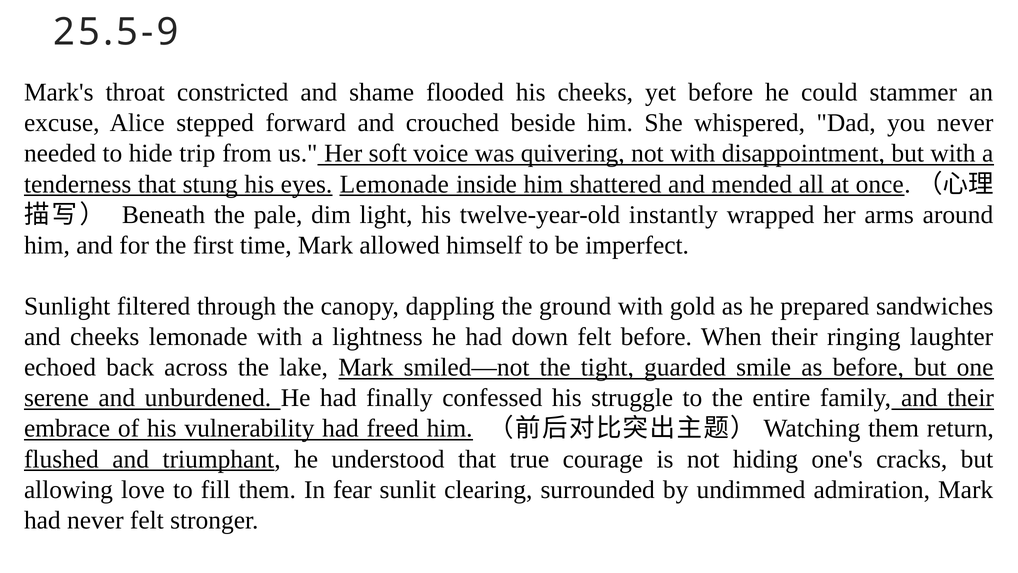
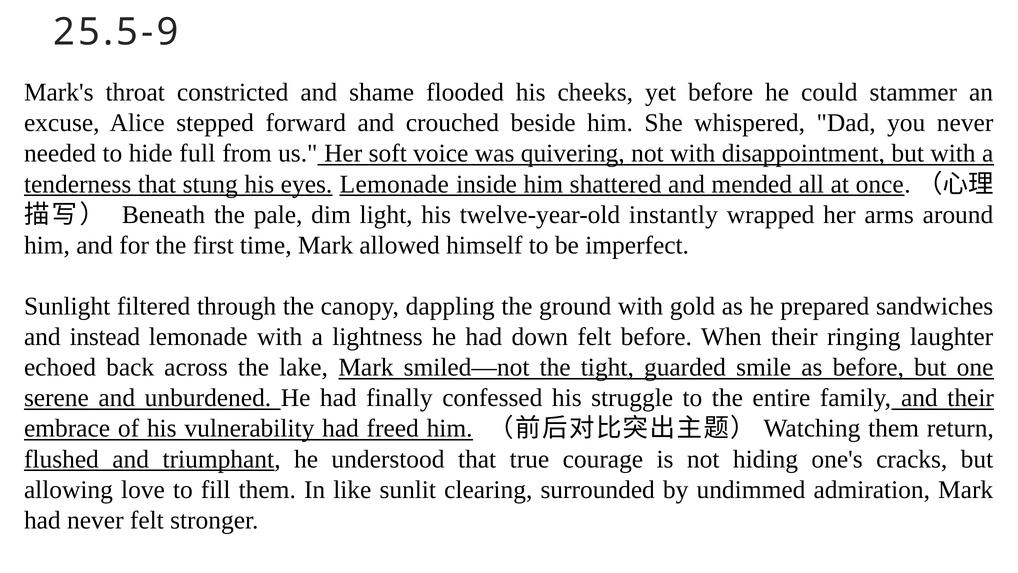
trip: trip -> full
and cheeks: cheeks -> instead
fear: fear -> like
